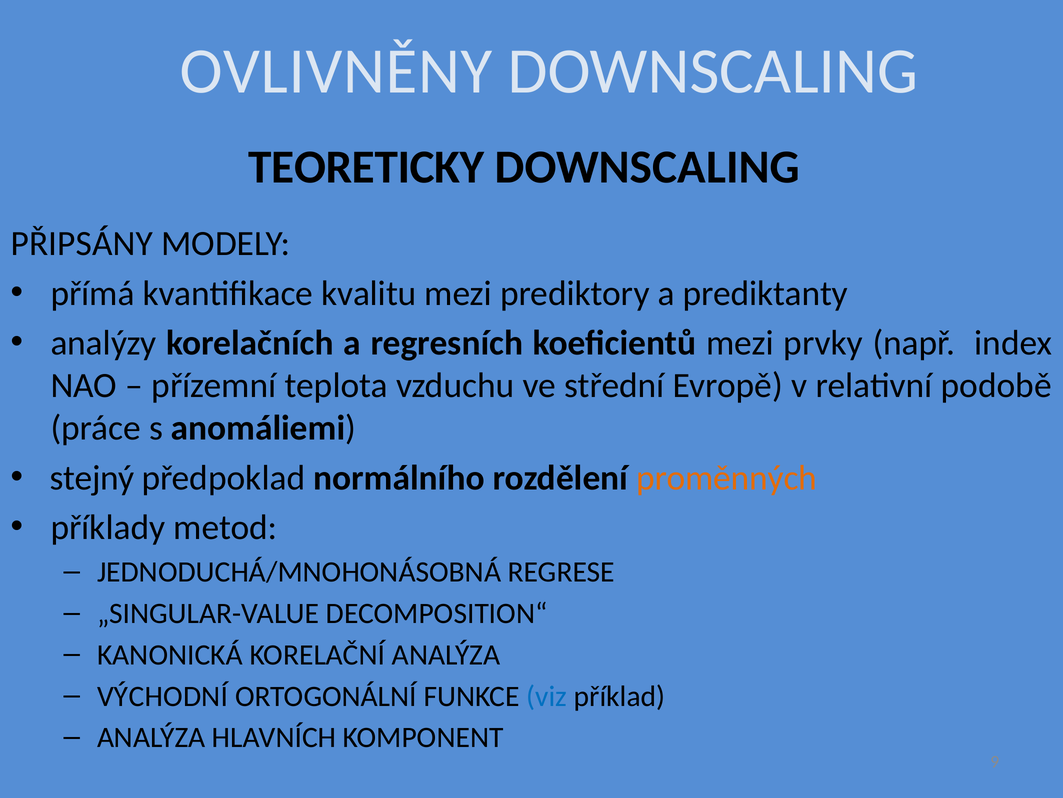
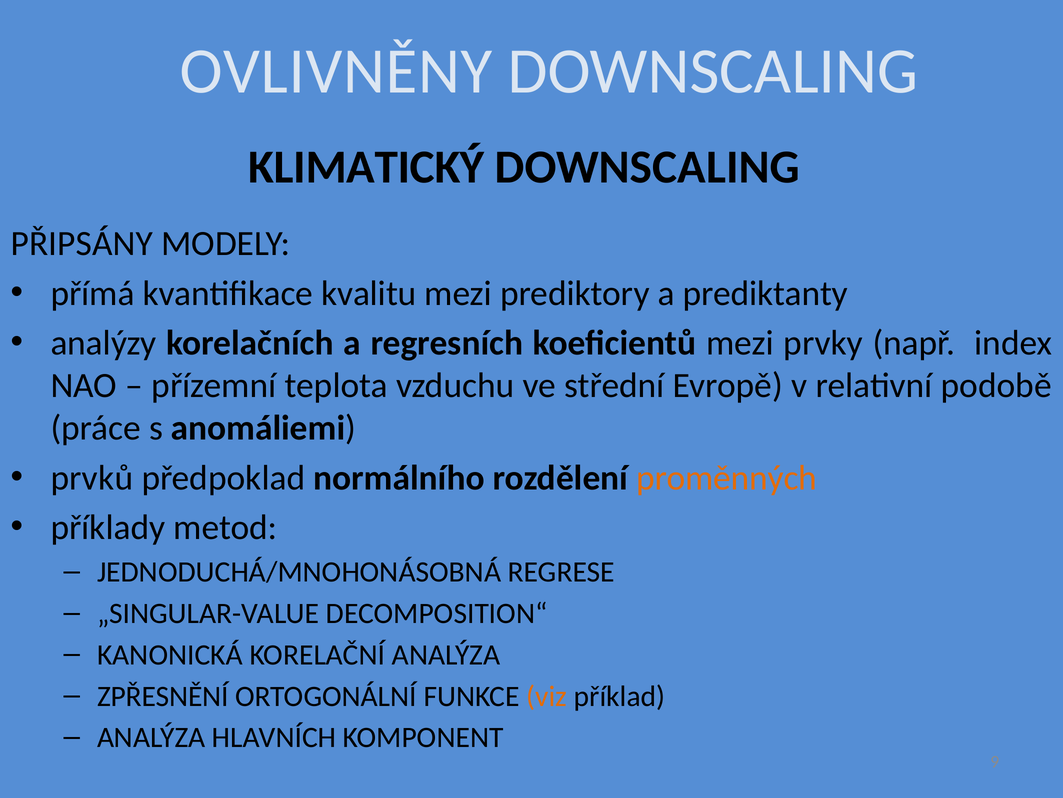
TEORETICKY: TEORETICKY -> KLIMATICKÝ
stejný: stejný -> prvků
VÝCHODNÍ: VÝCHODNÍ -> ZPŘESNĚNÍ
viz colour: blue -> orange
